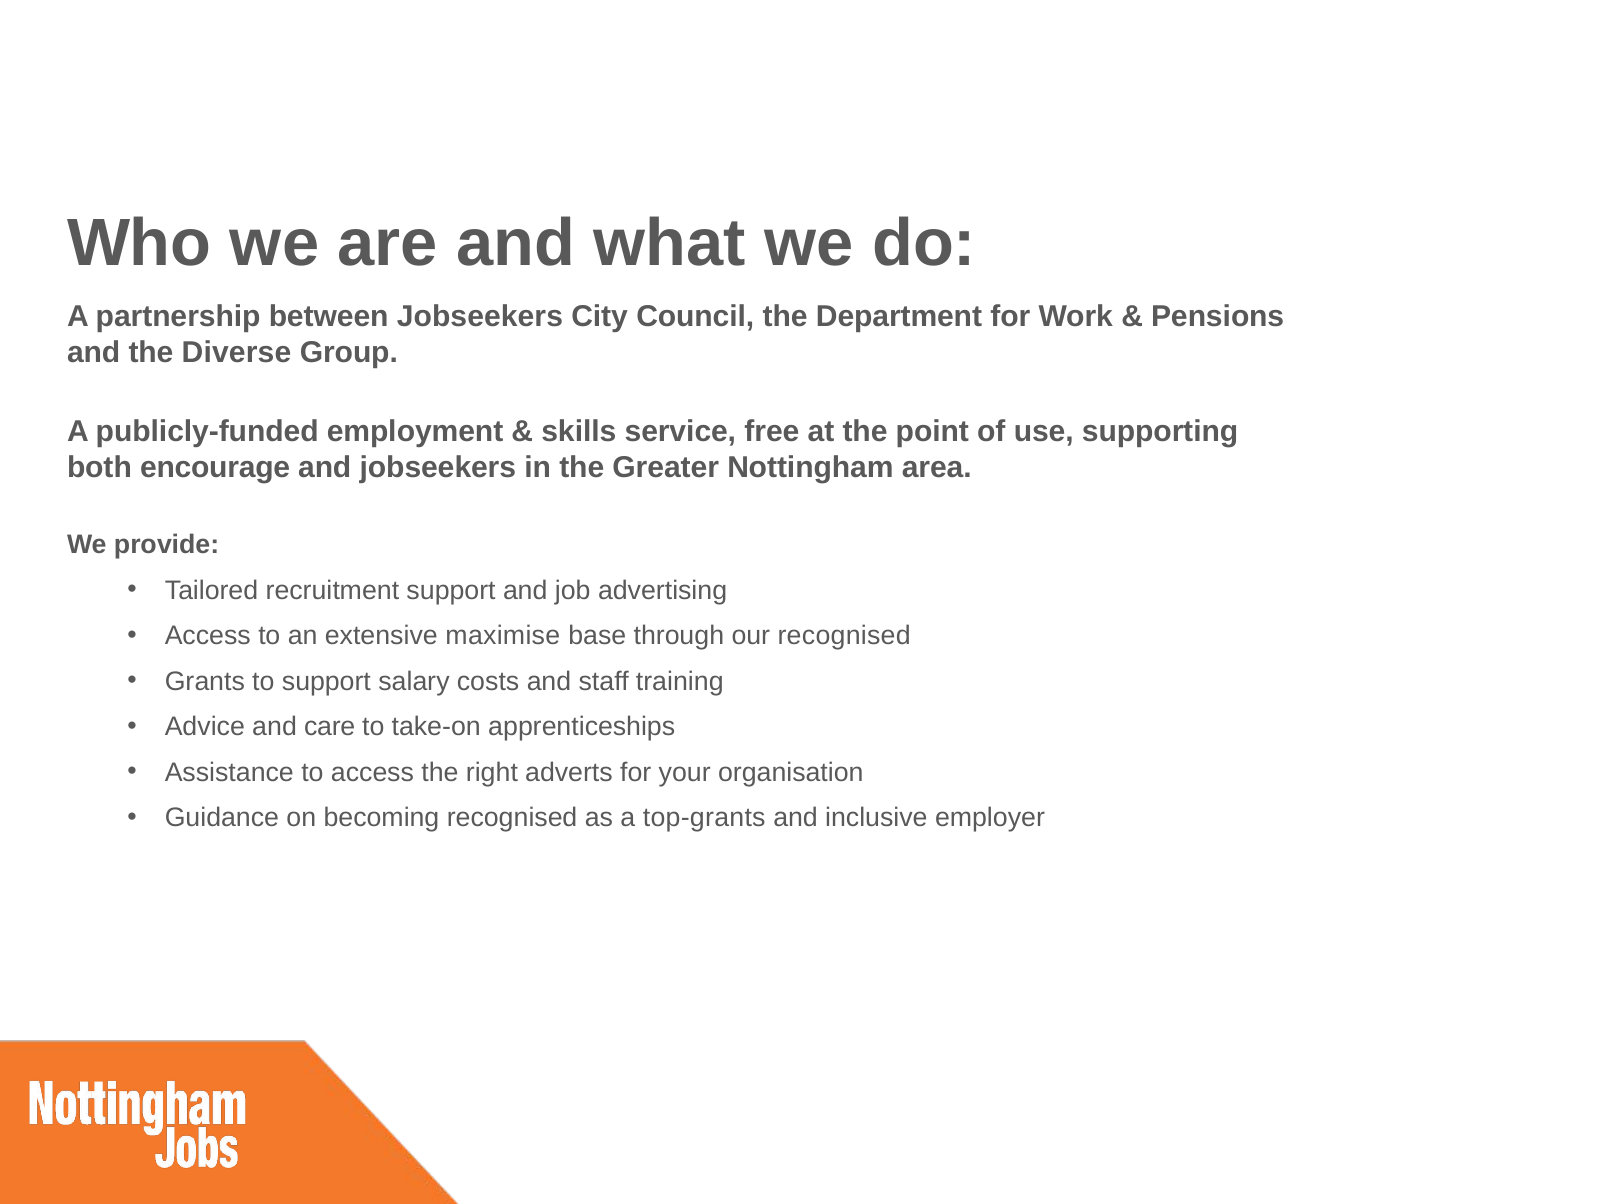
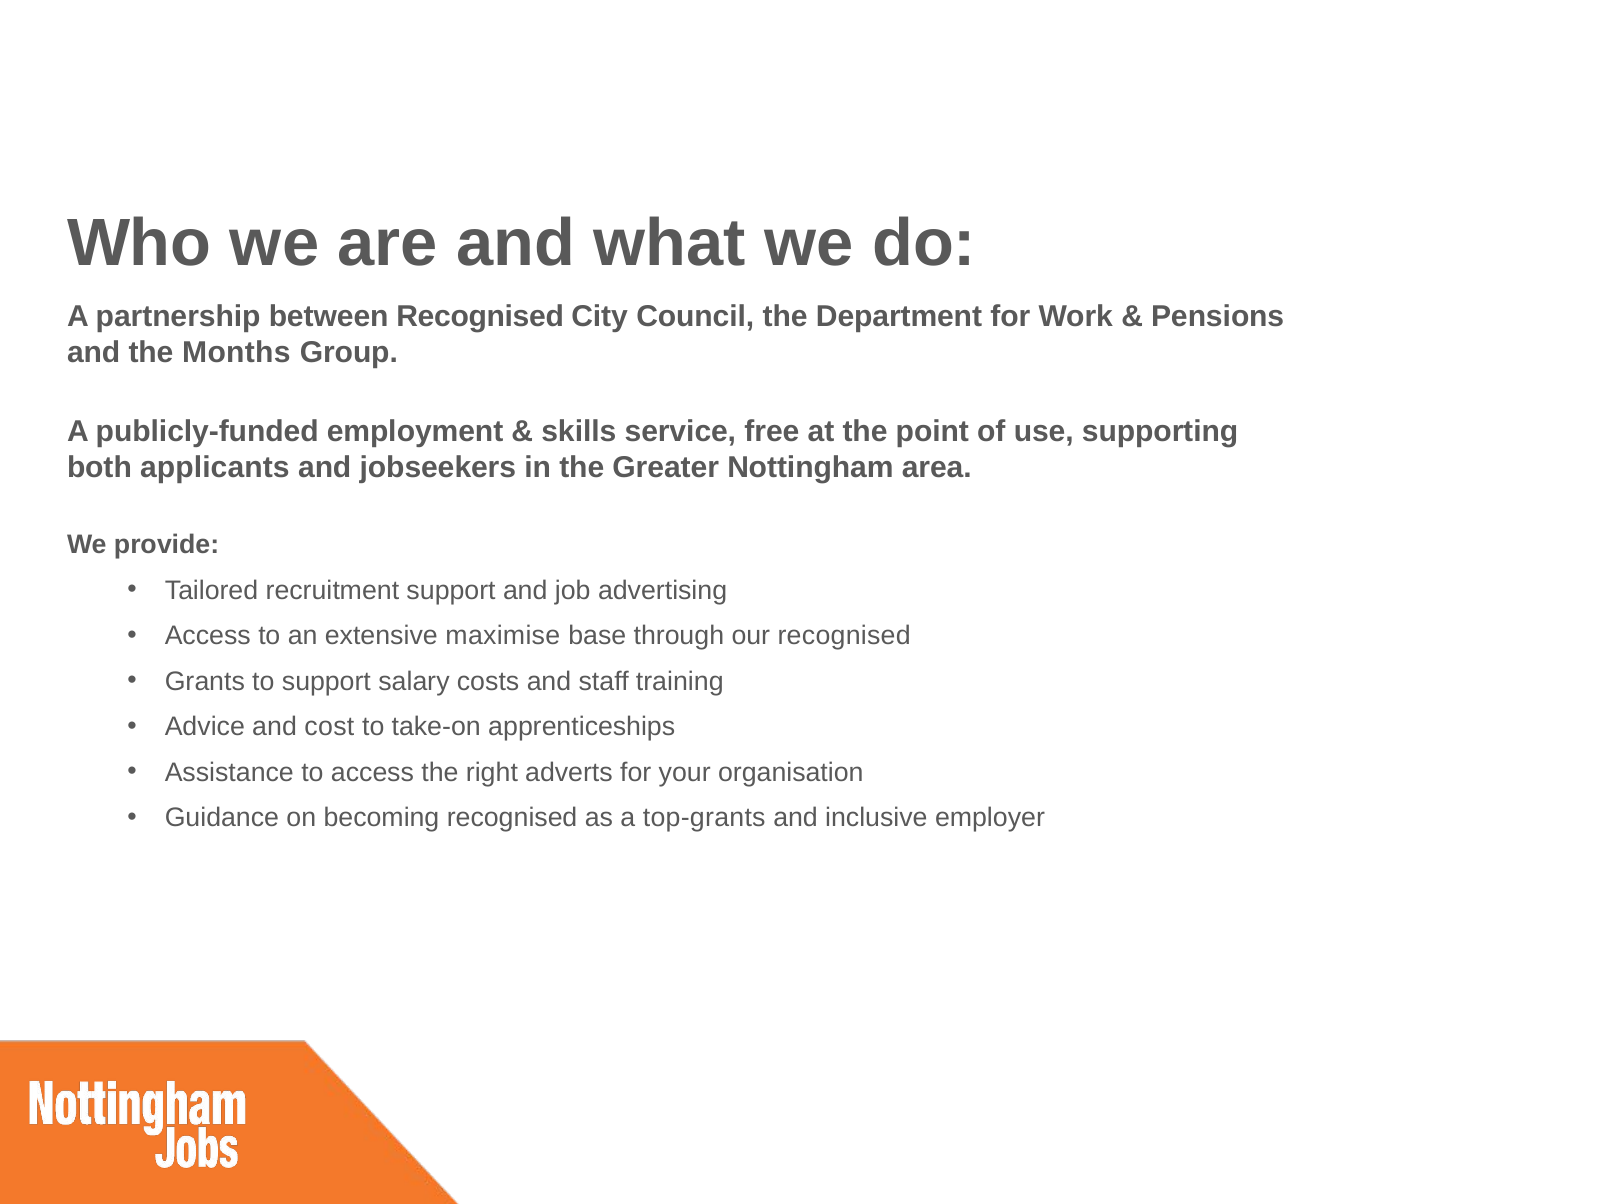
between Jobseekers: Jobseekers -> Recognised
Diverse: Diverse -> Months
encourage: encourage -> applicants
care: care -> cost
